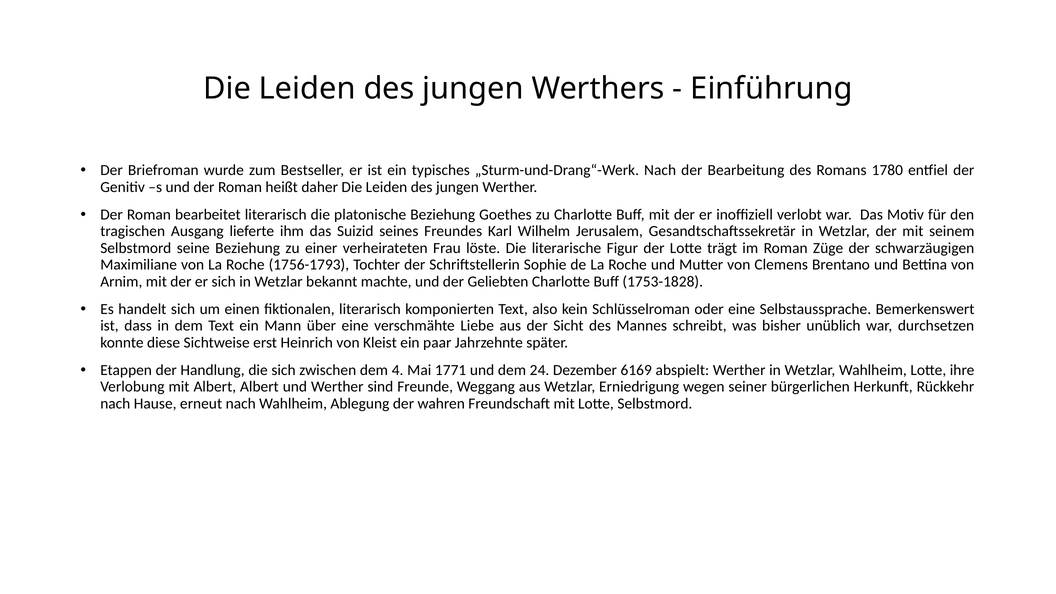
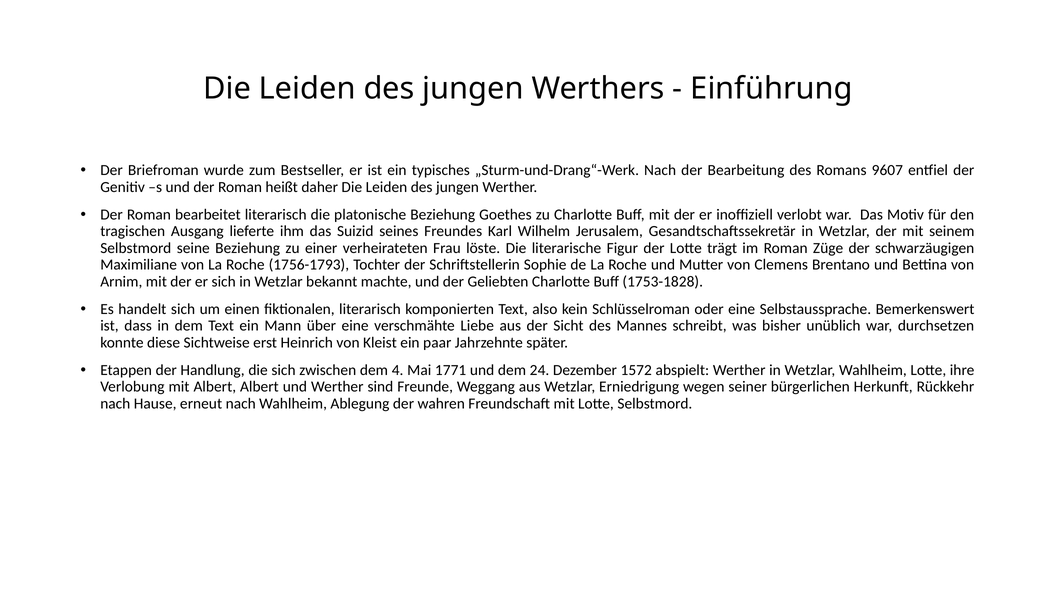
1780: 1780 -> 9607
6169: 6169 -> 1572
